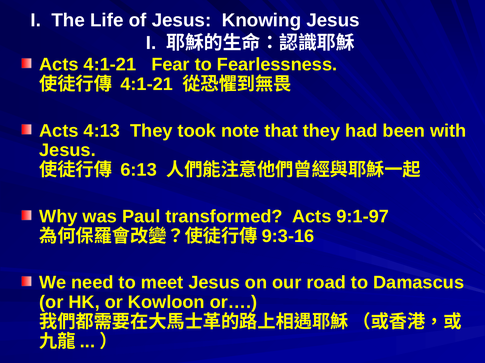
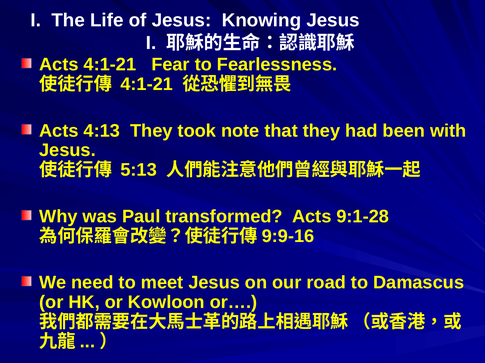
6:13: 6:13 -> 5:13
9:1-97: 9:1-97 -> 9:1-28
9:3-16: 9:3-16 -> 9:9-16
